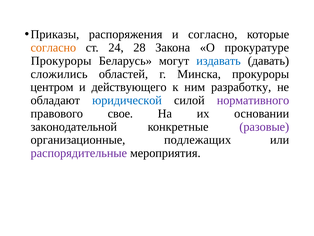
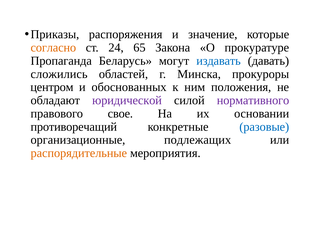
и согласно: согласно -> значение
28: 28 -> 65
Прокуроры at (61, 61): Прокуроры -> Пропаганда
действующего: действующего -> обоснованных
разработку: разработку -> положения
юридической colour: blue -> purple
законодательной: законодательной -> противоречащий
разовые colour: purple -> blue
распорядительные colour: purple -> orange
